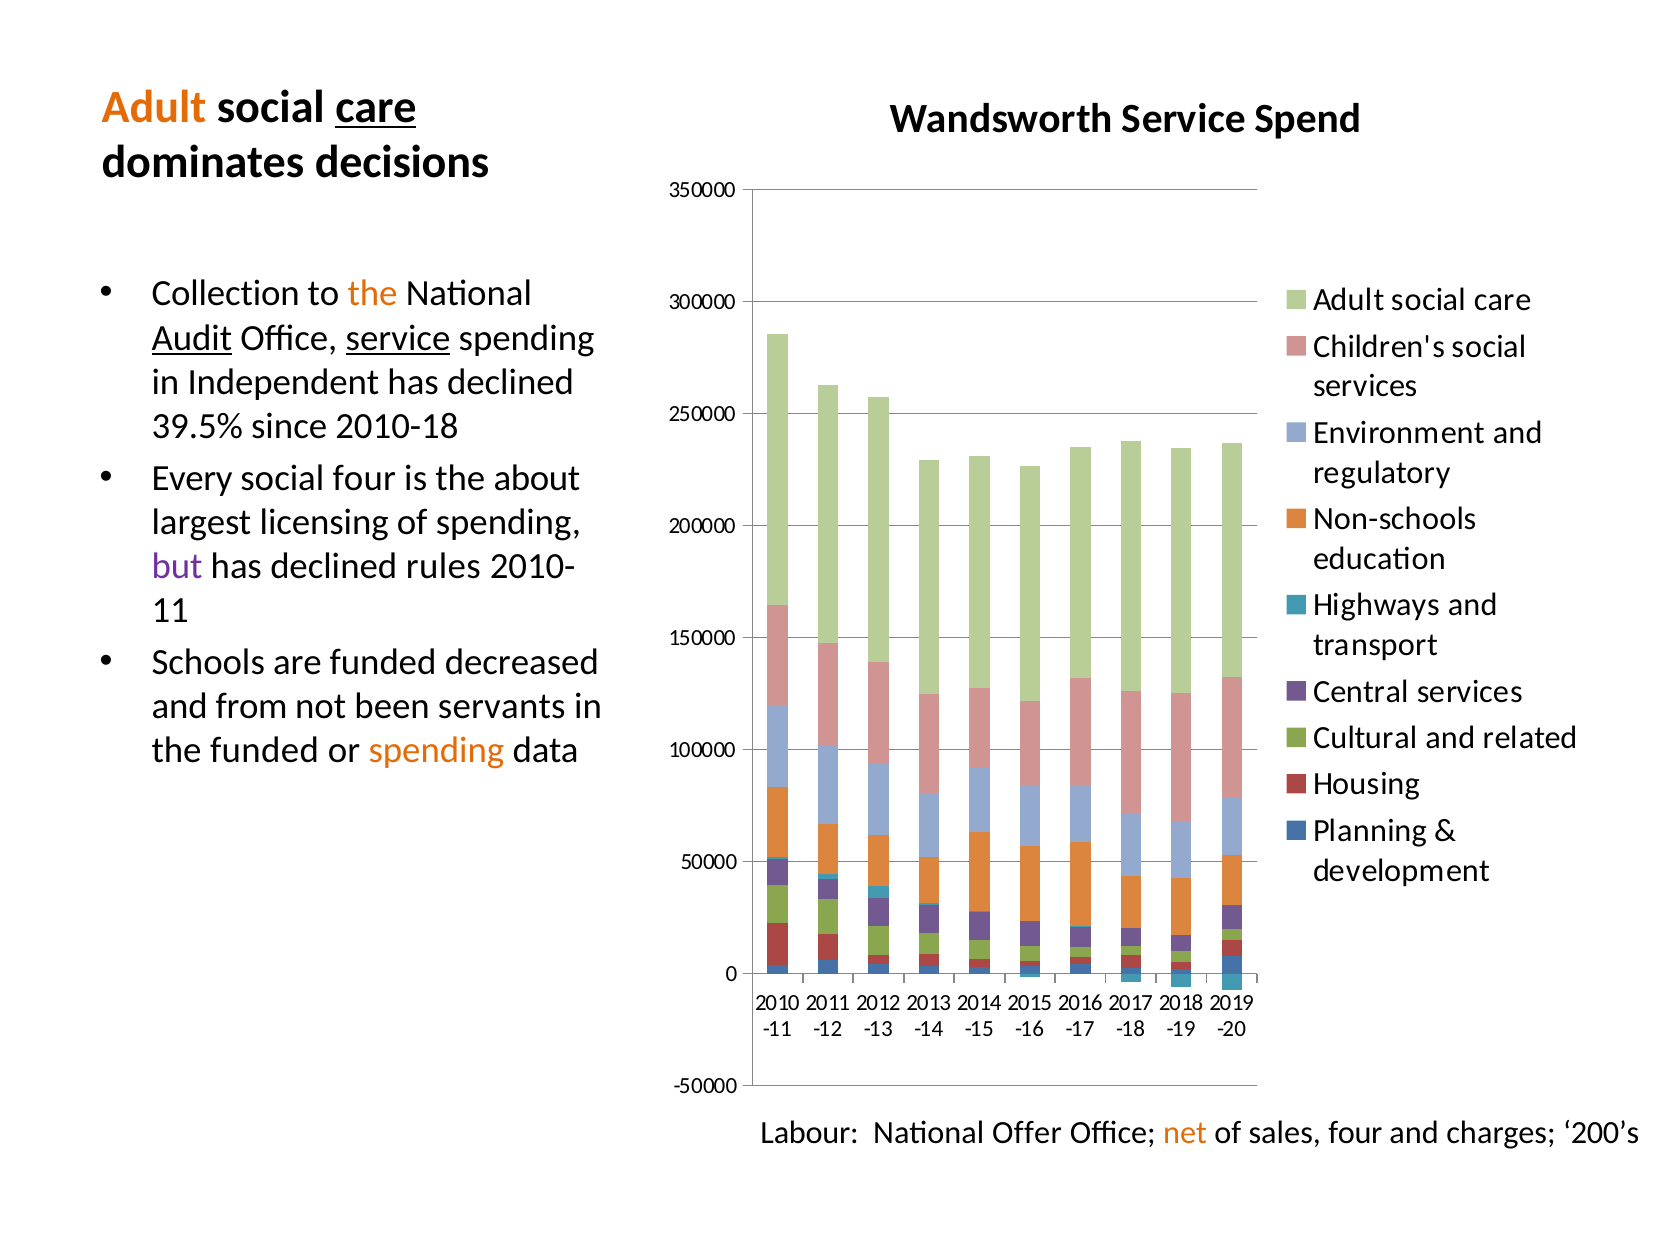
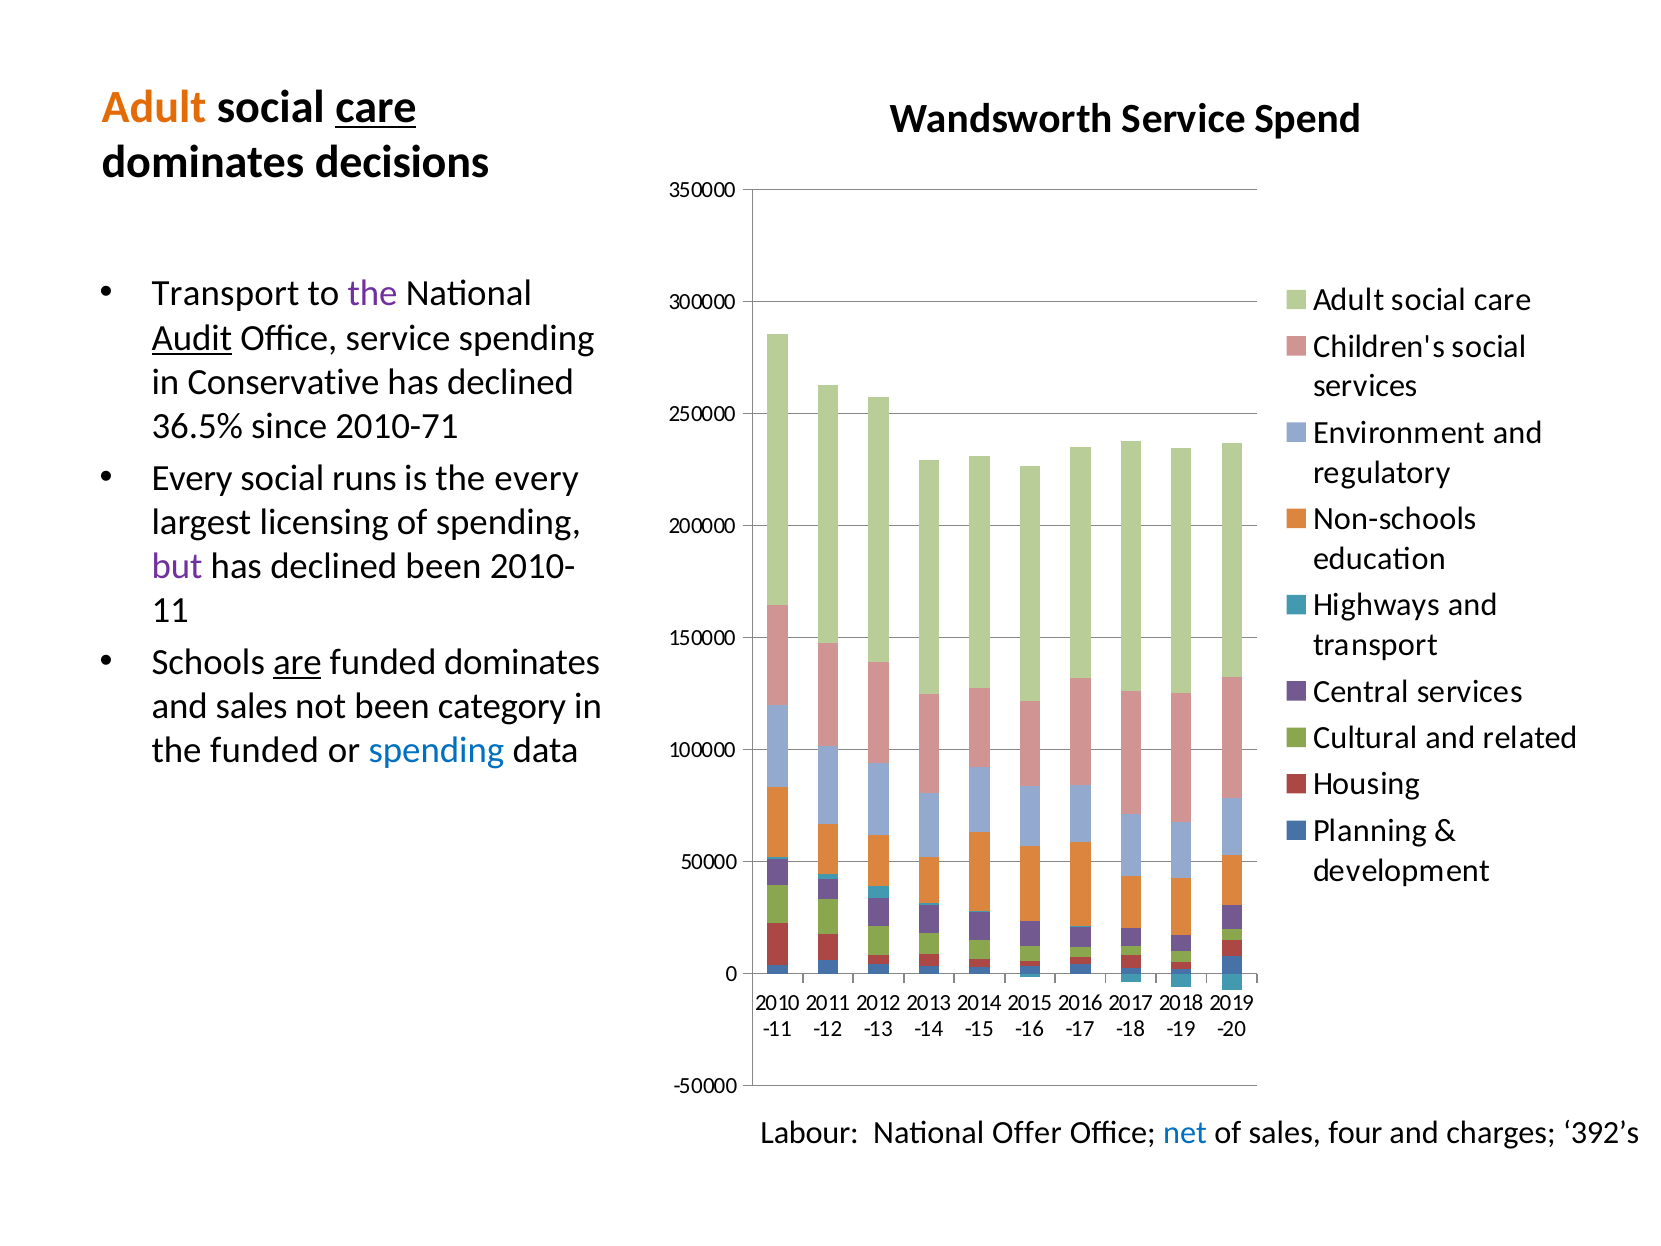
Collection at (226, 294): Collection -> Transport
the at (372, 294) colour: orange -> purple
service at (398, 338) underline: present -> none
Independent: Independent -> Conservative
39.5%: 39.5% -> 36.5%
2010-18: 2010-18 -> 2010-71
social four: four -> runs
the about: about -> every
declined rules: rules -> been
are underline: none -> present
funded decreased: decreased -> dominates
and from: from -> sales
servants: servants -> category
spending at (436, 750) colour: orange -> blue
net colour: orange -> blue
200’s: 200’s -> 392’s
